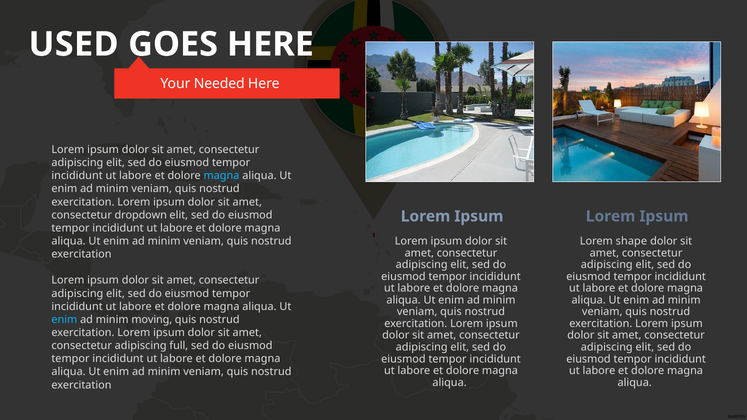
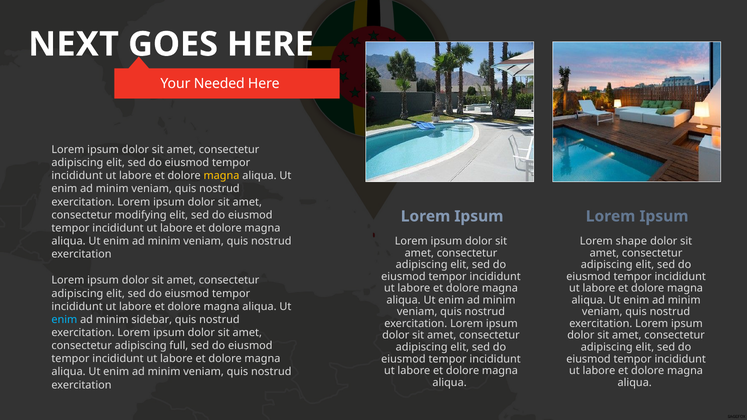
USED: USED -> NEXT
magna at (221, 176) colour: light blue -> yellow
dropdown: dropdown -> modifying
moving: moving -> sidebar
